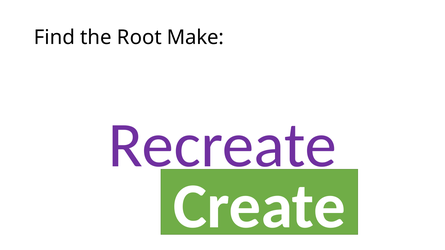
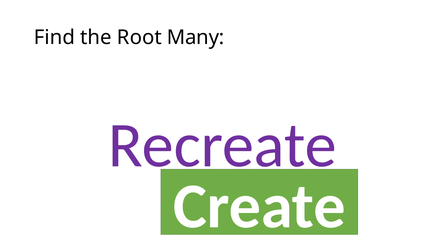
Make: Make -> Many
